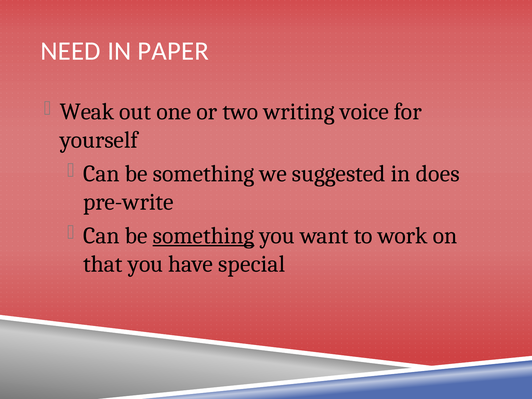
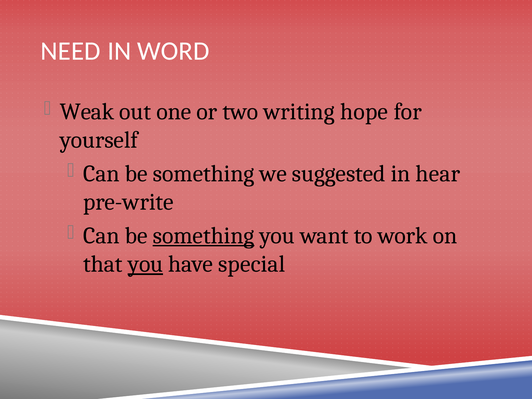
PAPER: PAPER -> WORD
voice: voice -> hope
does: does -> hear
you at (145, 264) underline: none -> present
